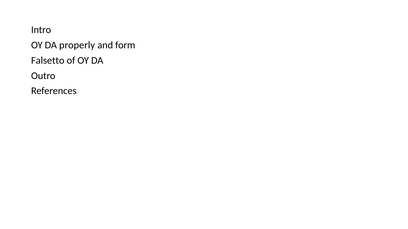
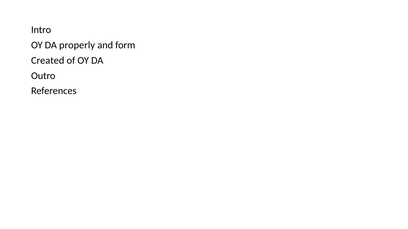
Falsetto: Falsetto -> Created
